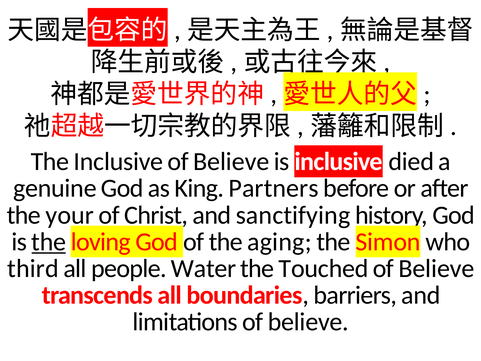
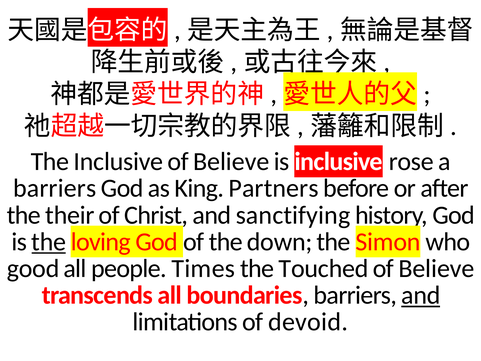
died: died -> rose
genuine at (55, 188): genuine -> barriers
your: your -> their
aging: aging -> down
third: third -> good
Water: Water -> Times
and at (421, 295) underline: none -> present
limitations of believe: believe -> devoid
